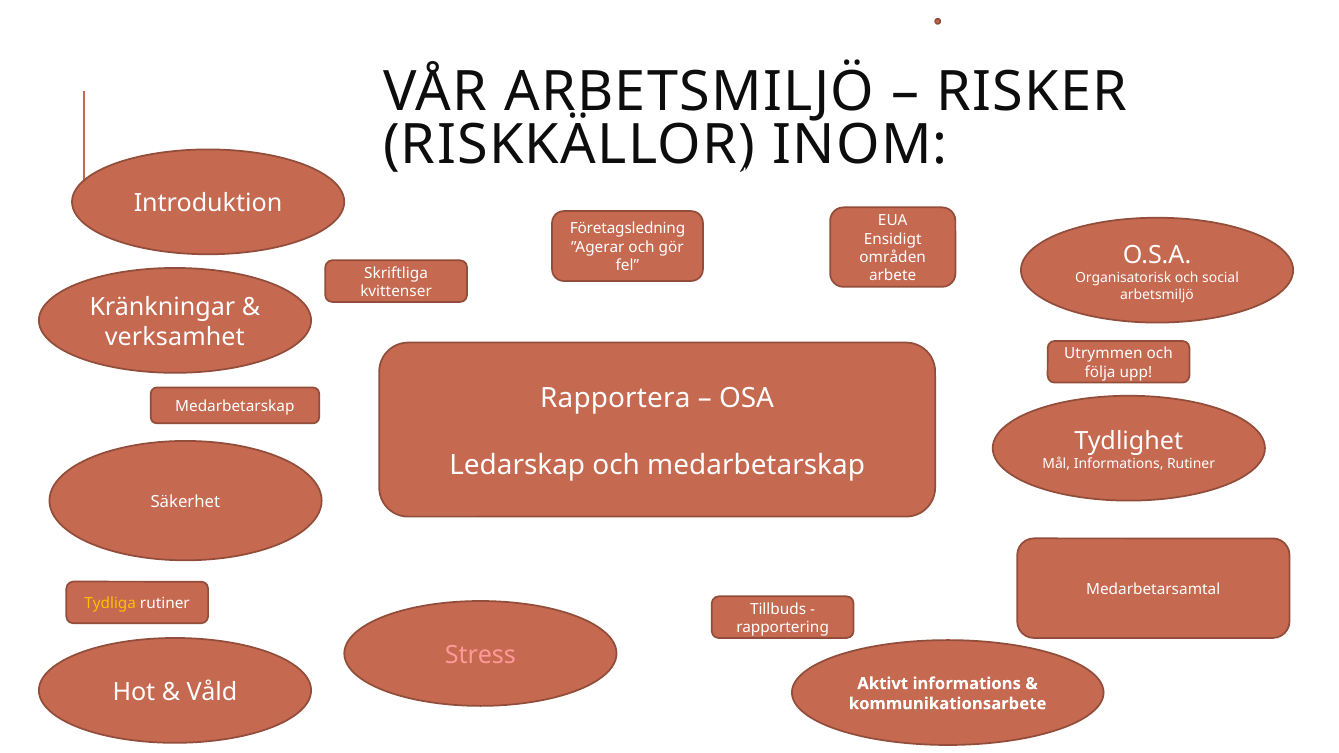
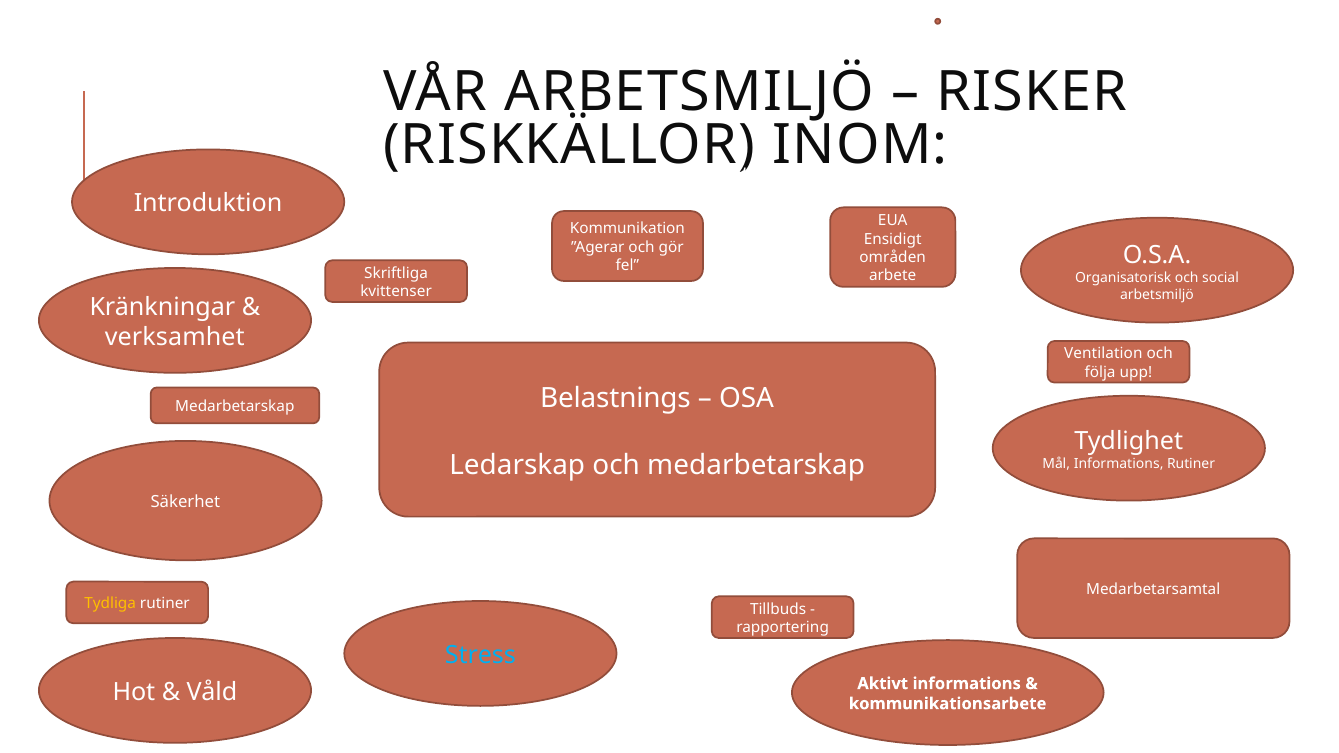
Företagsledning: Företagsledning -> Kommunikation
Utrymmen: Utrymmen -> Ventilation
Rapportera: Rapportera -> Belastnings
Stress colour: pink -> light blue
